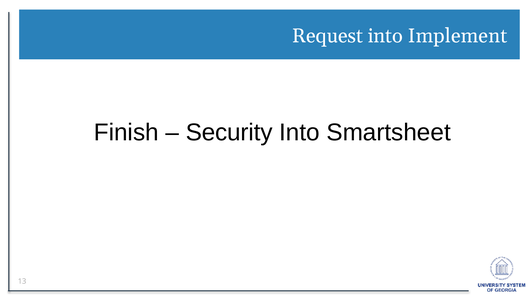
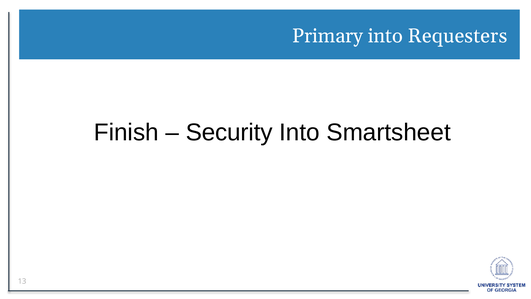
Request: Request -> Primary
Implement: Implement -> Requesters
